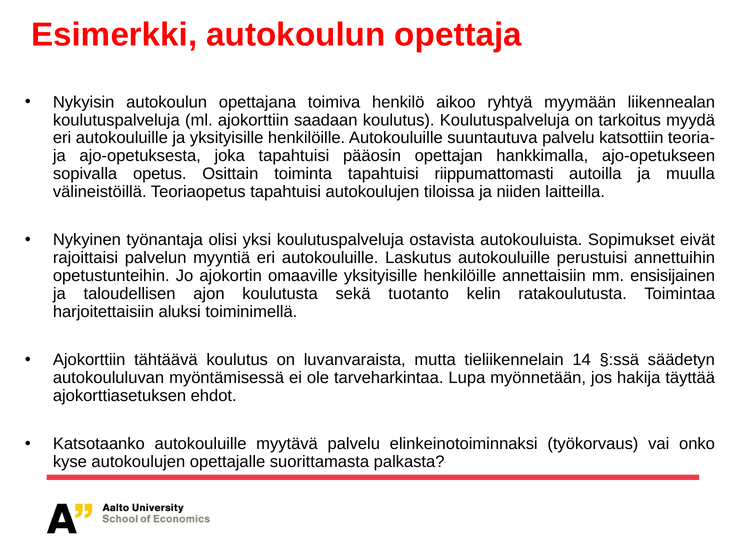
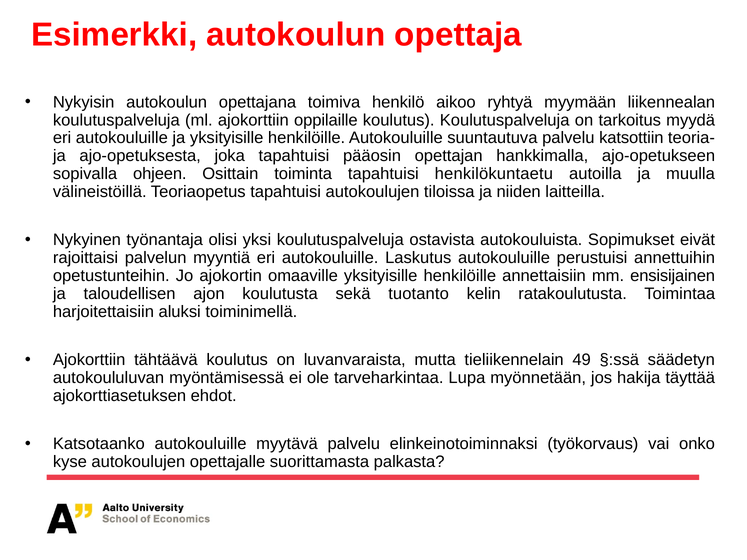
saadaan: saadaan -> oppilaille
opetus: opetus -> ohjeen
riippumattomasti: riippumattomasti -> henkilökuntaetu
14: 14 -> 49
